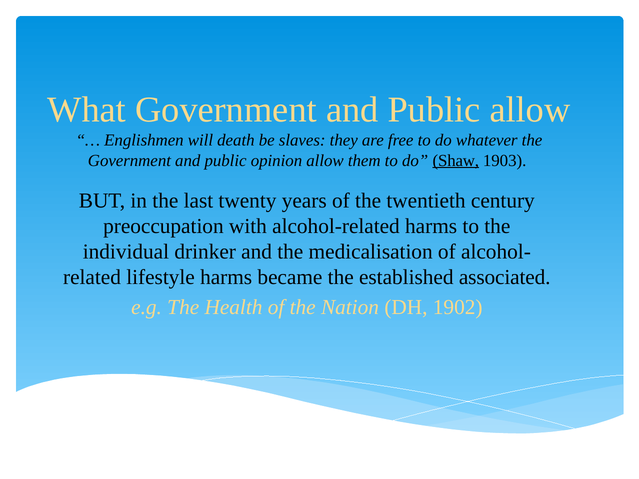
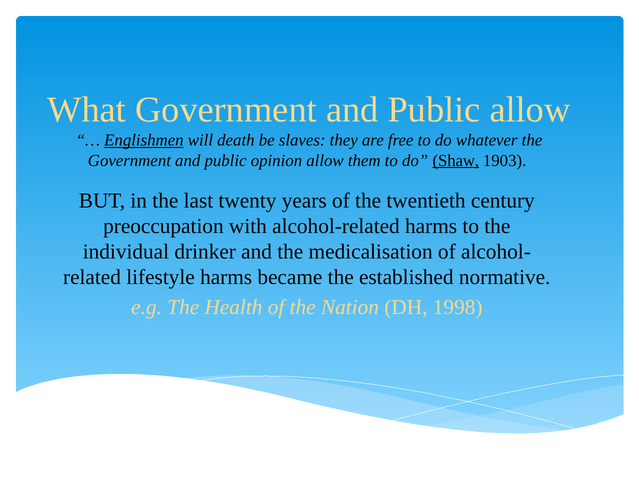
Englishmen underline: none -> present
associated: associated -> normative
1902: 1902 -> 1998
